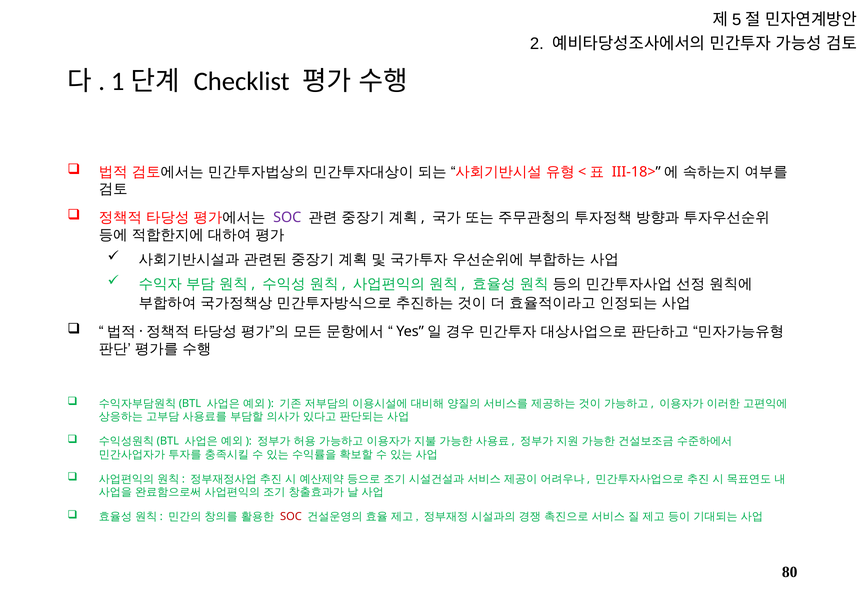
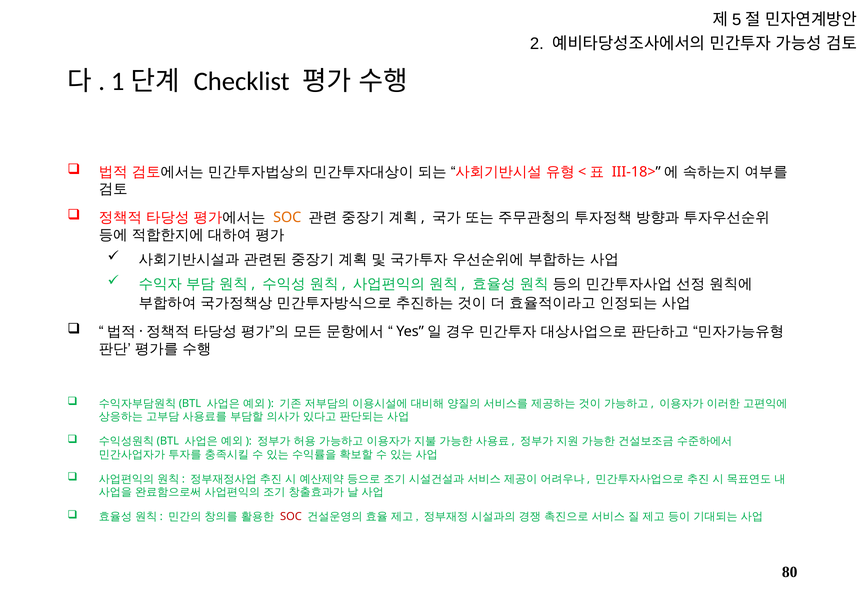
SOC at (287, 217) colour: purple -> orange
